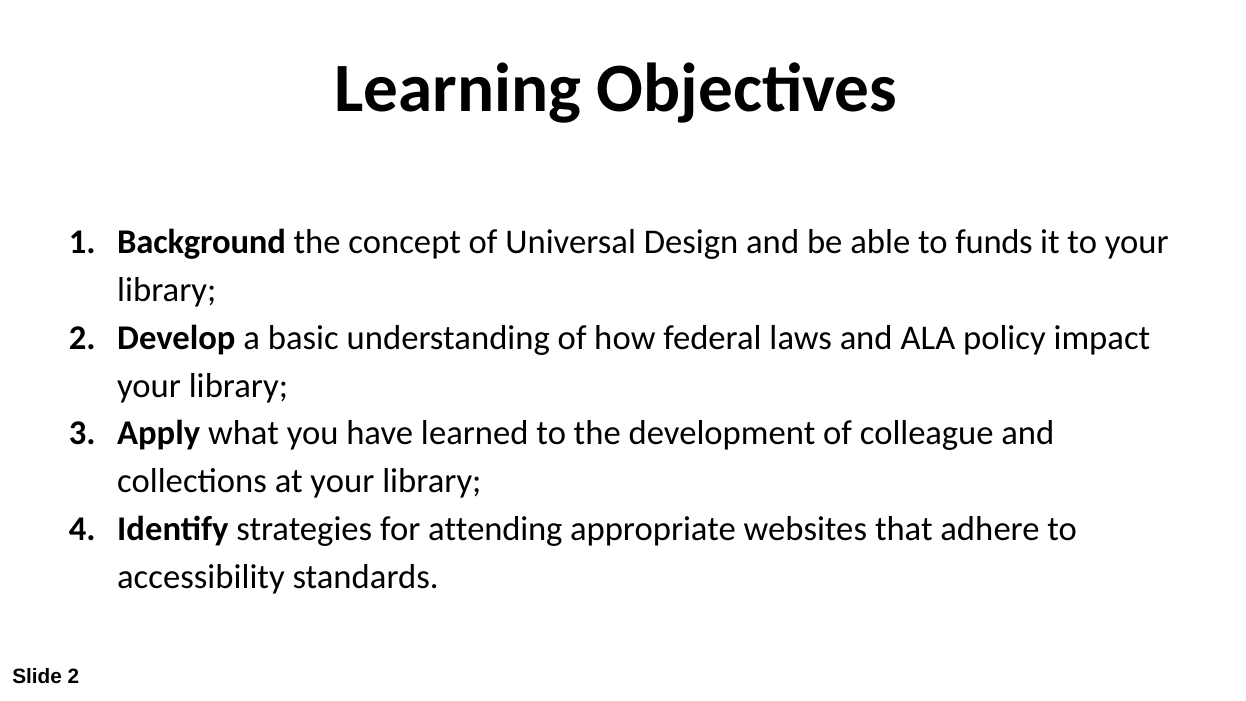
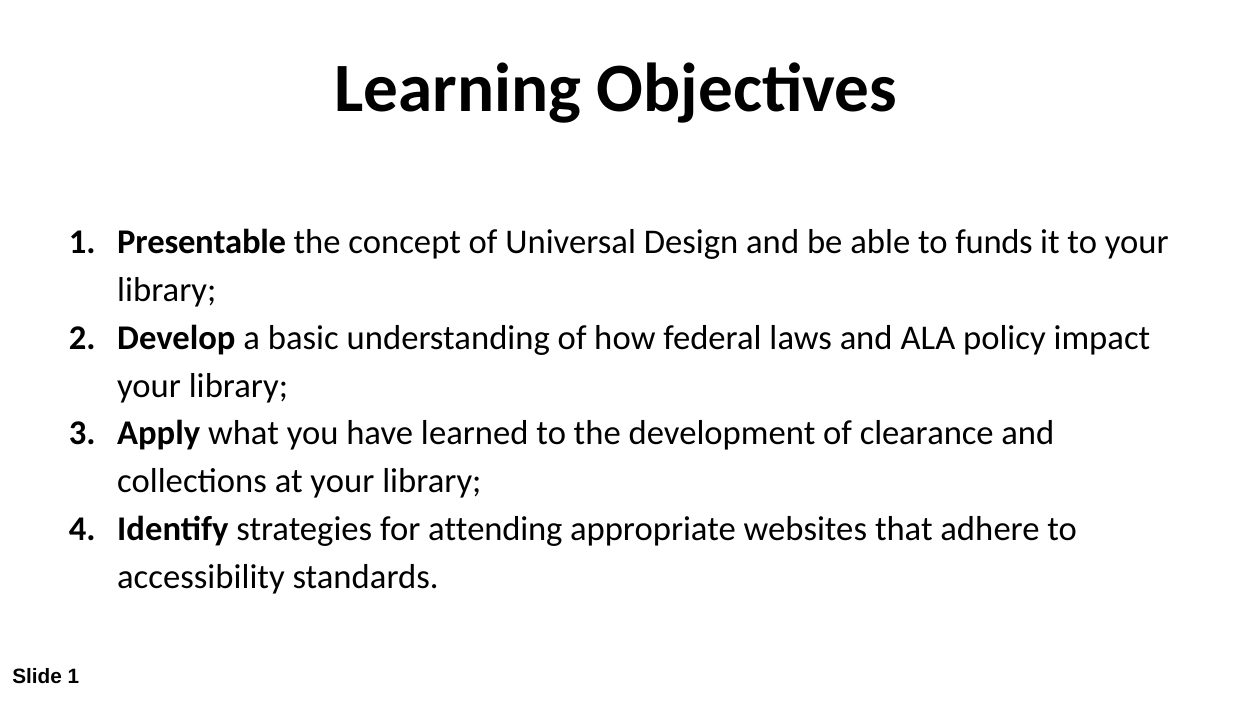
Background: Background -> Presentable
colleague: colleague -> clearance
Slide 2: 2 -> 1
